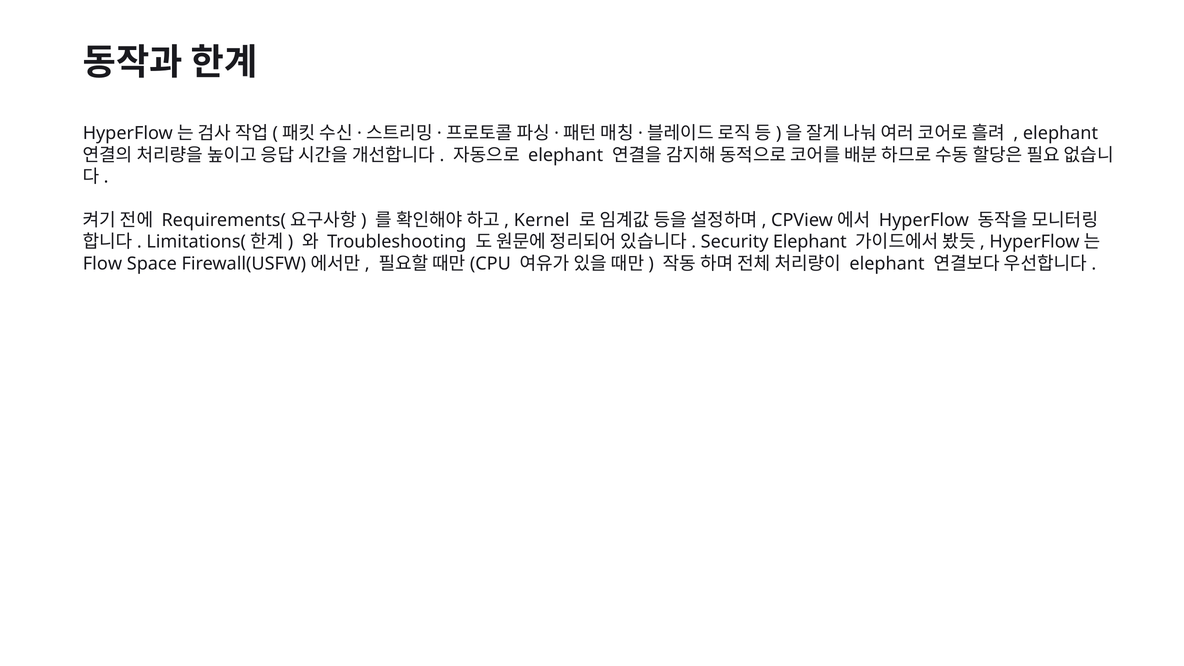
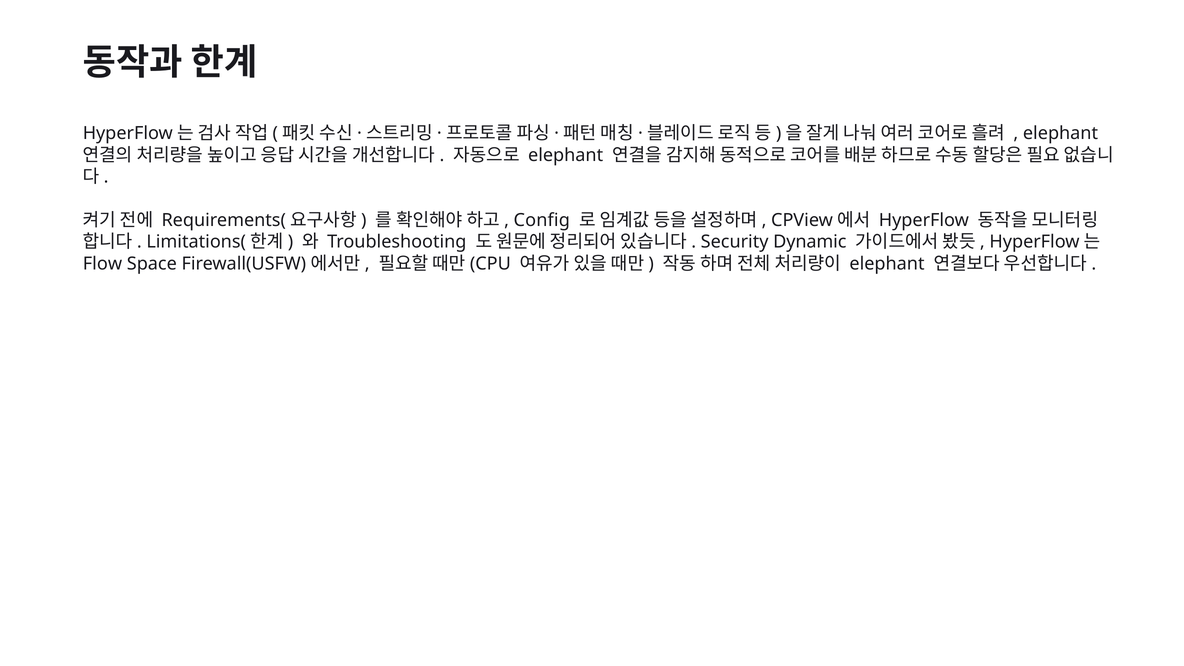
Kernel: Kernel -> Config
Security Elephant: Elephant -> Dynamic
